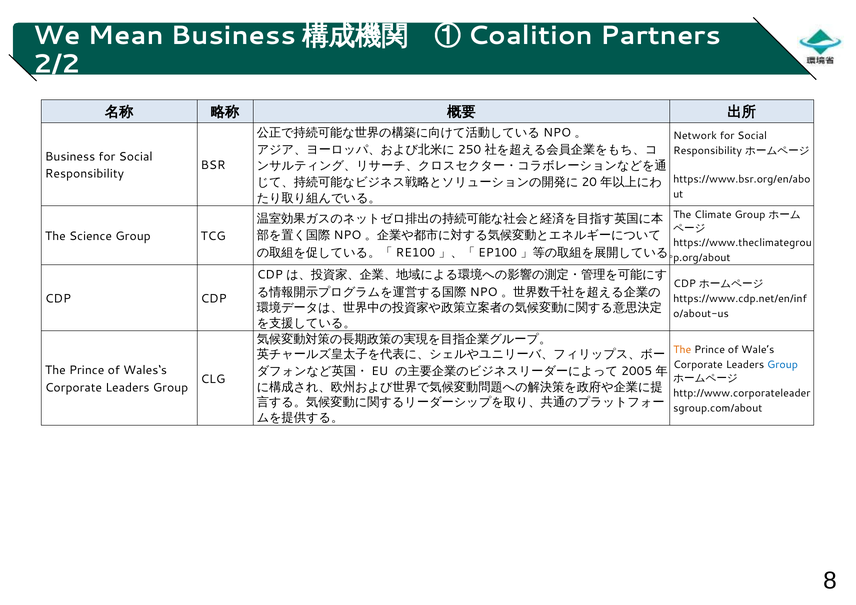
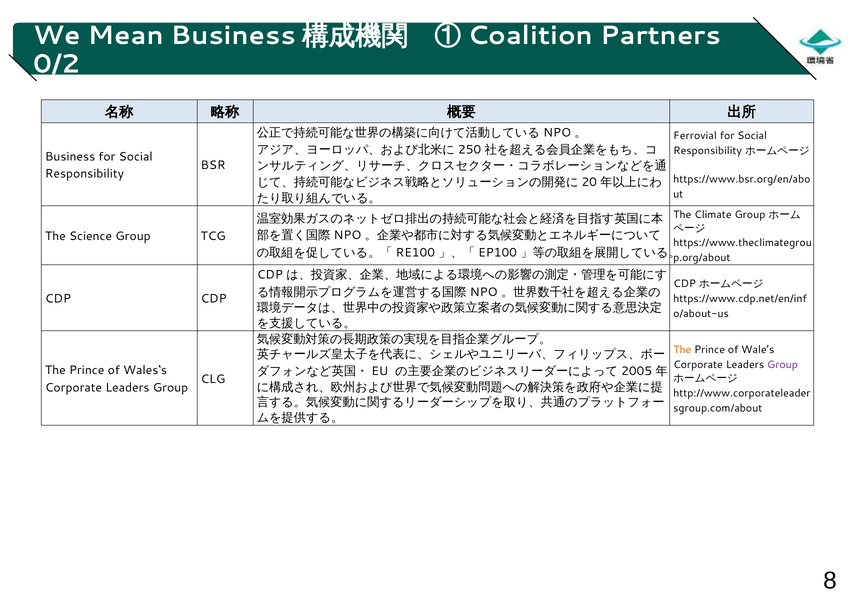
2/2: 2/2 -> 0/2
Network: Network -> Ferrovial
Group at (782, 365) colour: blue -> purple
